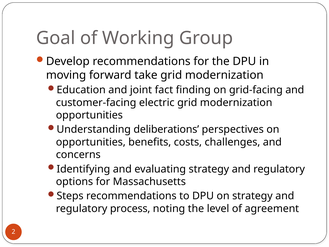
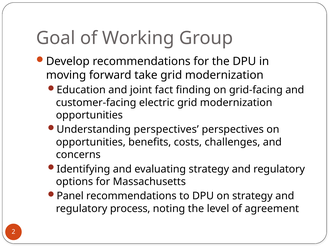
Understanding deliberations: deliberations -> perspectives
Steps: Steps -> Panel
